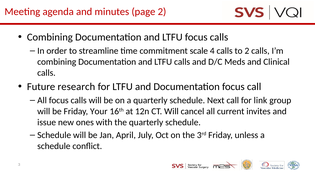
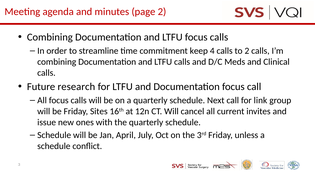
scale: scale -> keep
Your: Your -> Sites
